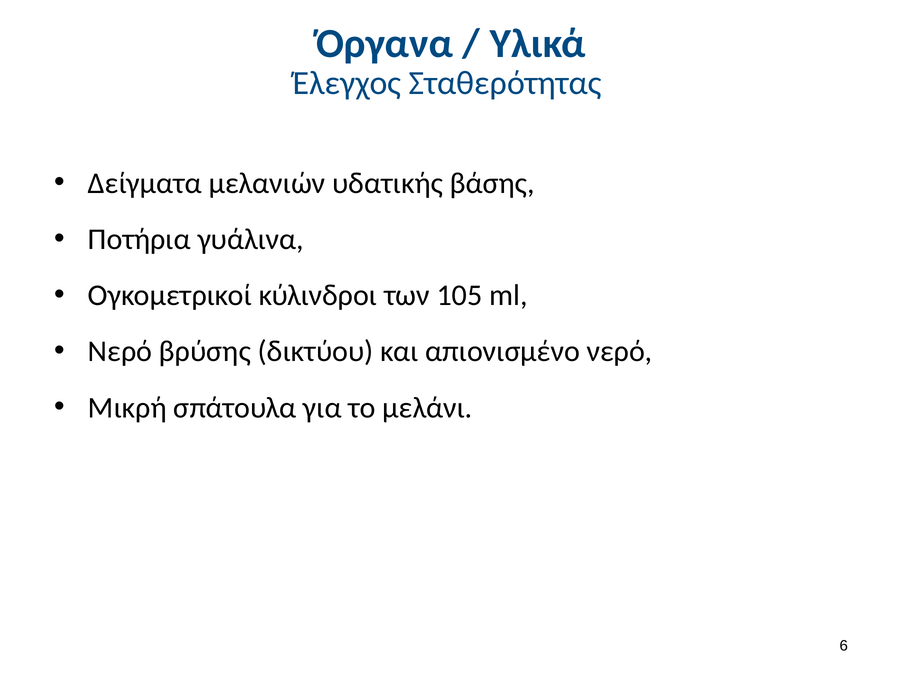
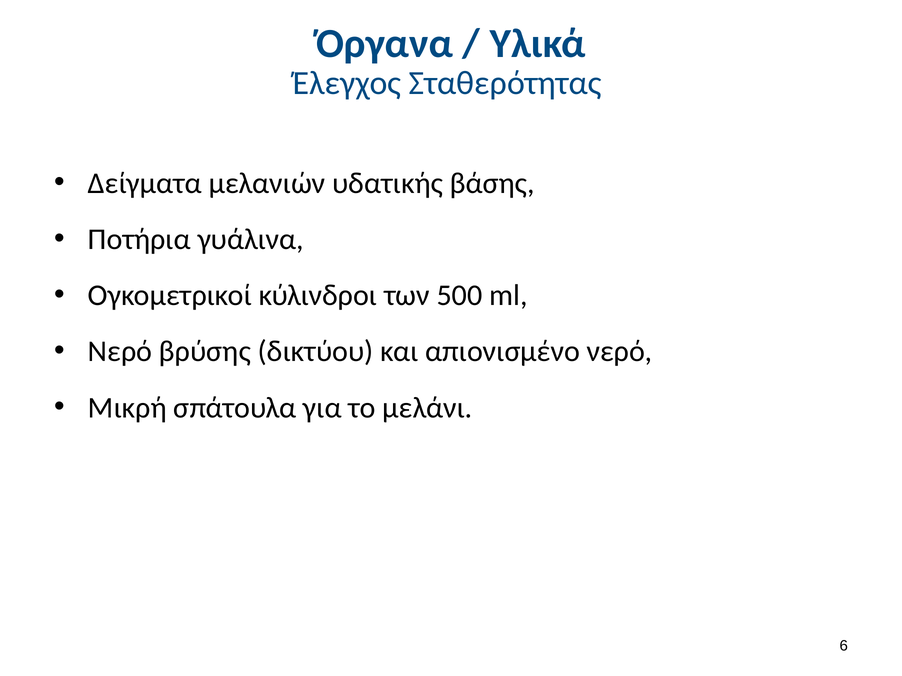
105: 105 -> 500
